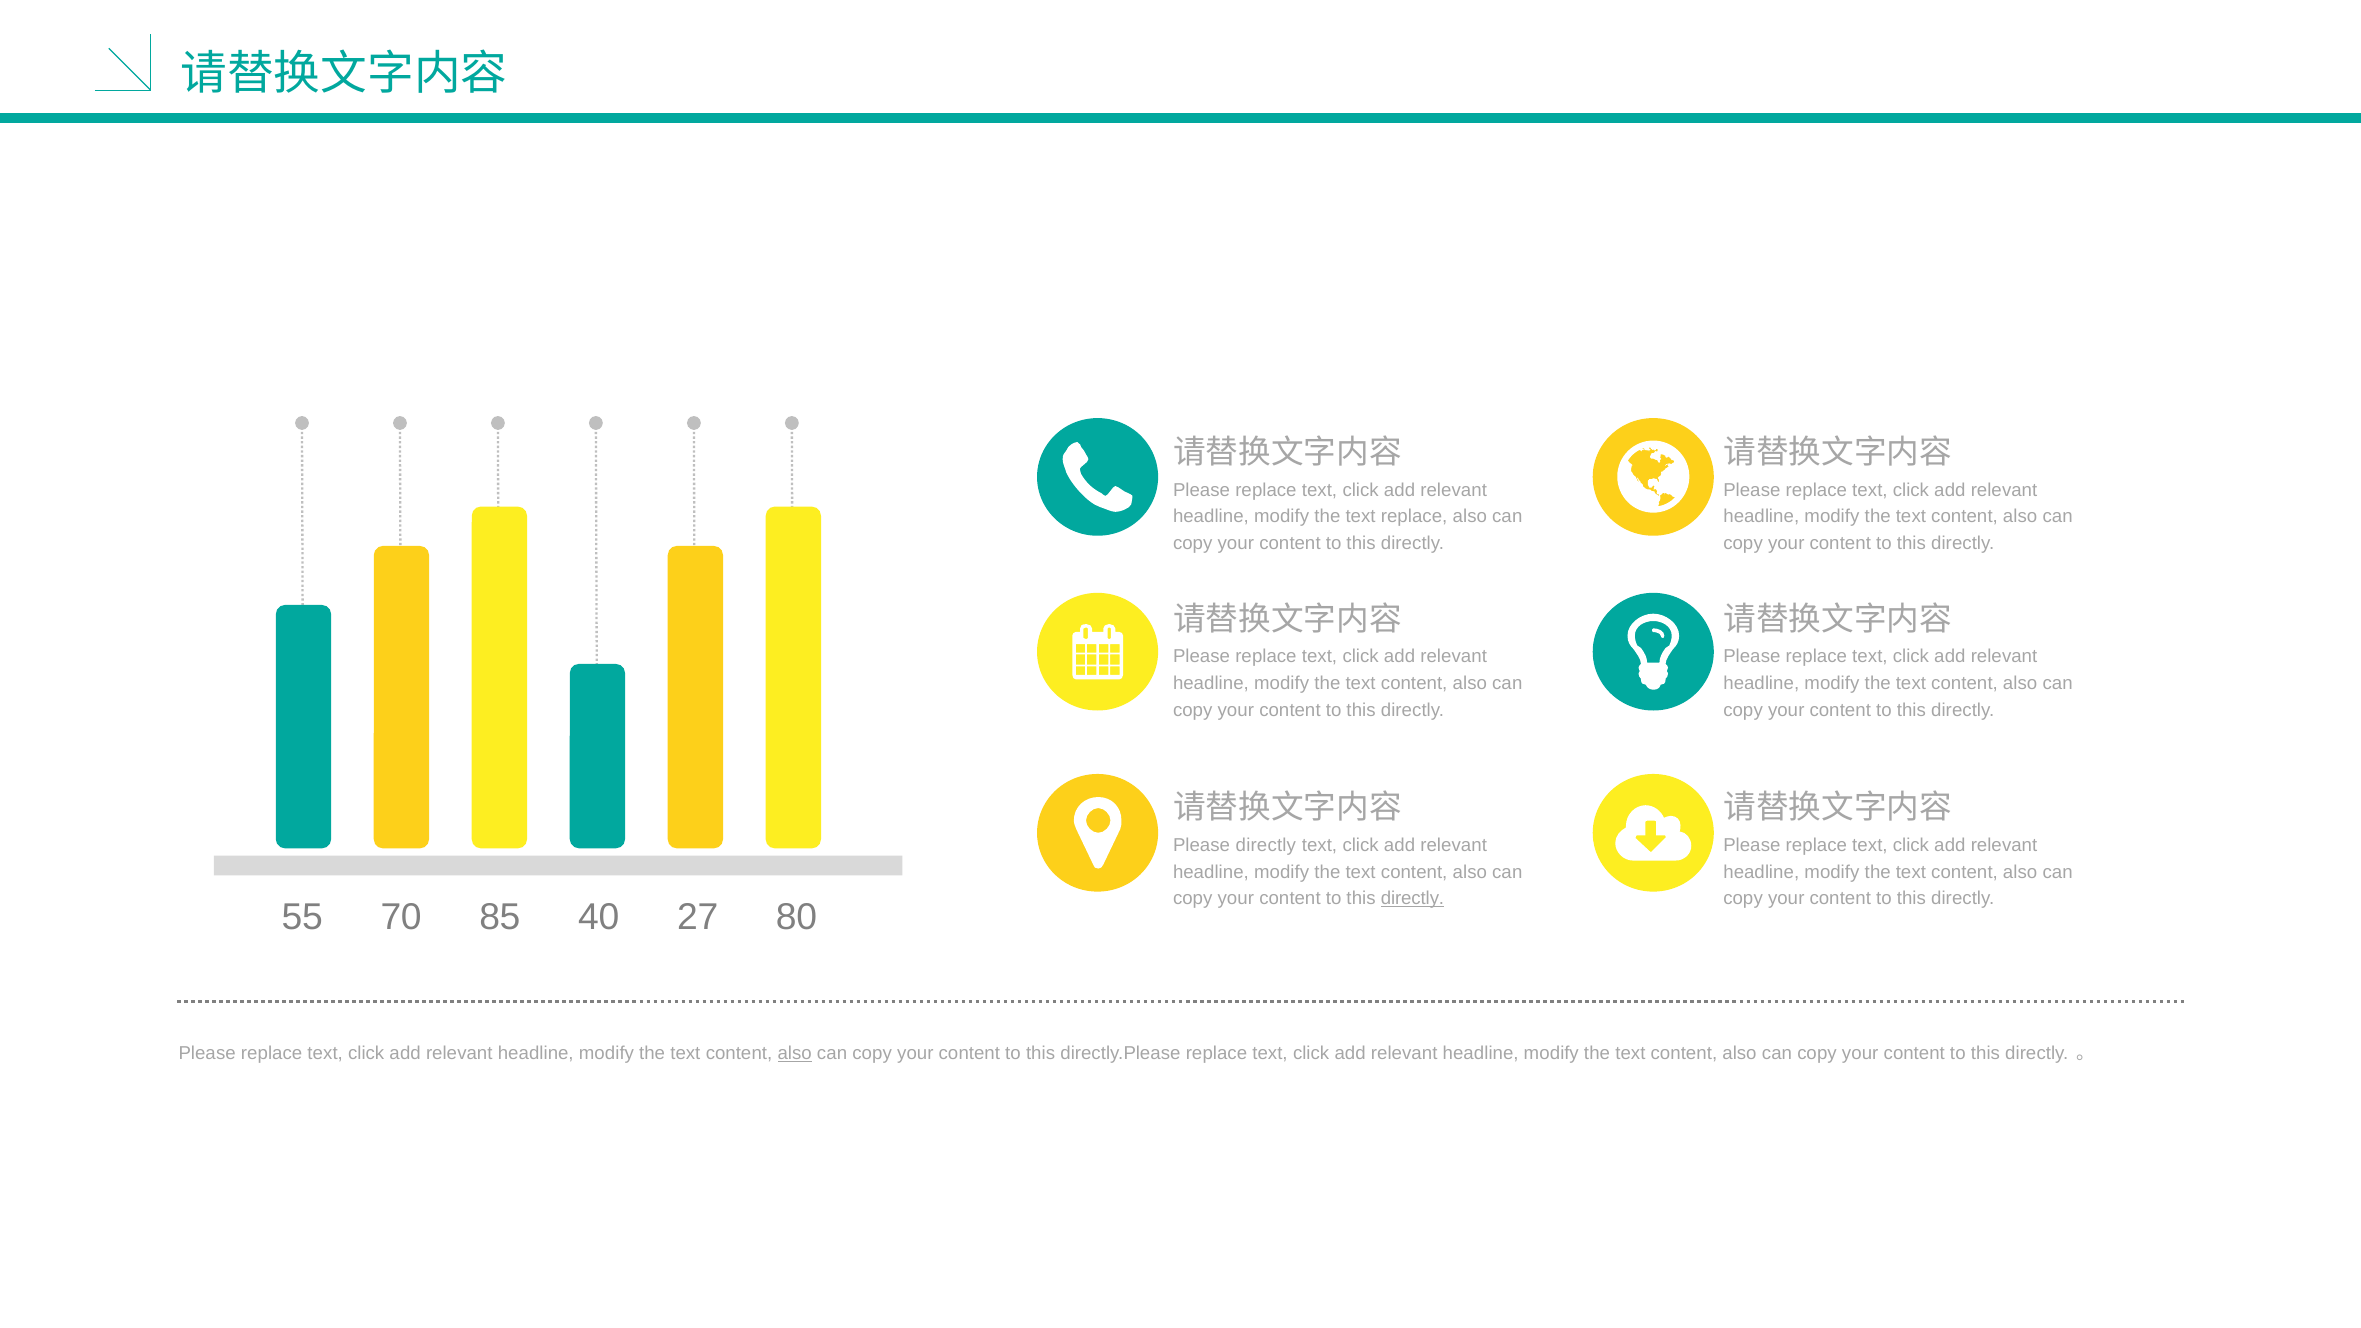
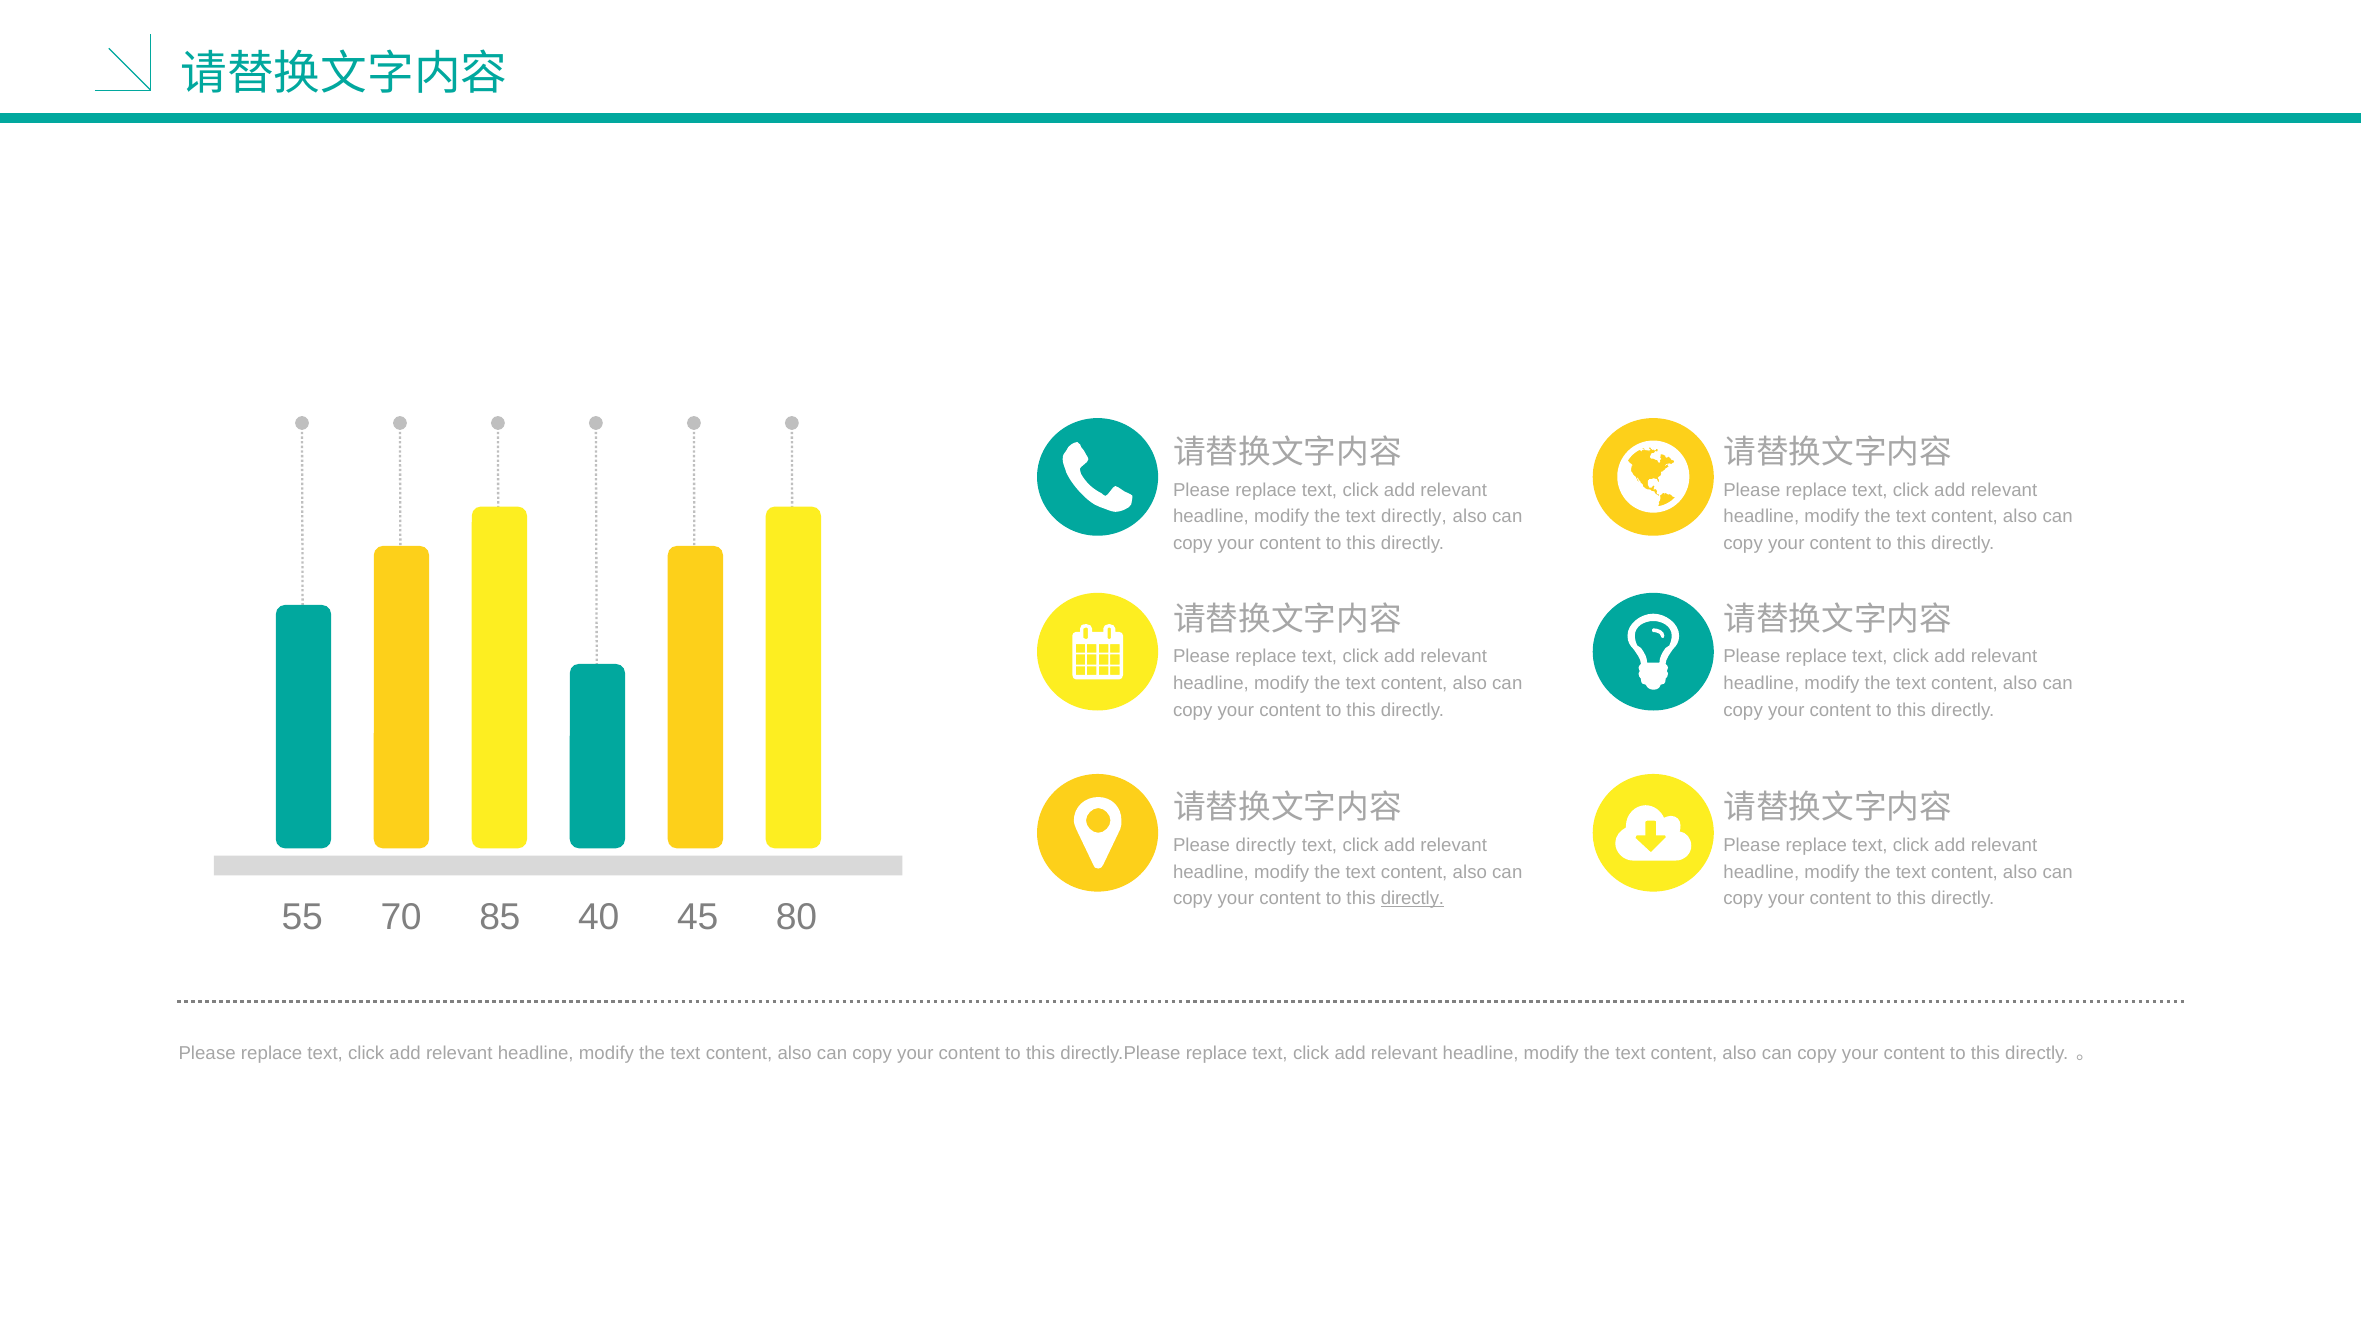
text replace: replace -> directly
27: 27 -> 45
also at (795, 1053) underline: present -> none
